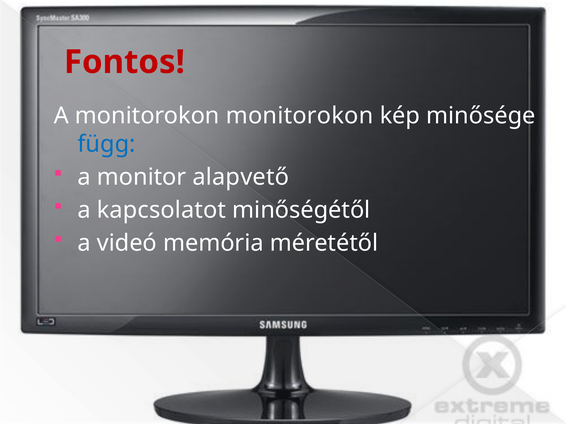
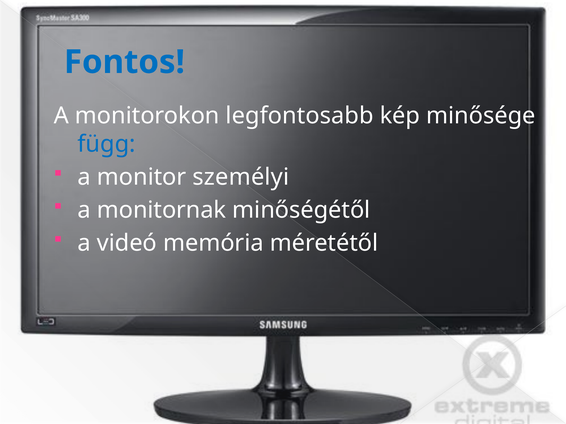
Fontos colour: red -> blue
monitorokon monitorokon: monitorokon -> legfontosabb
alapvető: alapvető -> személyi
kapcsolatot: kapcsolatot -> monitornak
